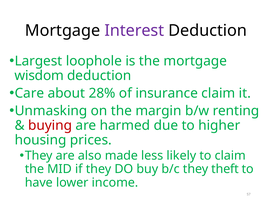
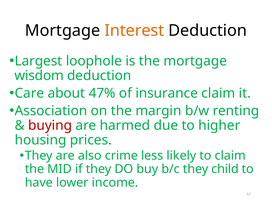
Interest colour: purple -> orange
28%: 28% -> 47%
Unmasking: Unmasking -> Association
made: made -> crime
theft: theft -> child
